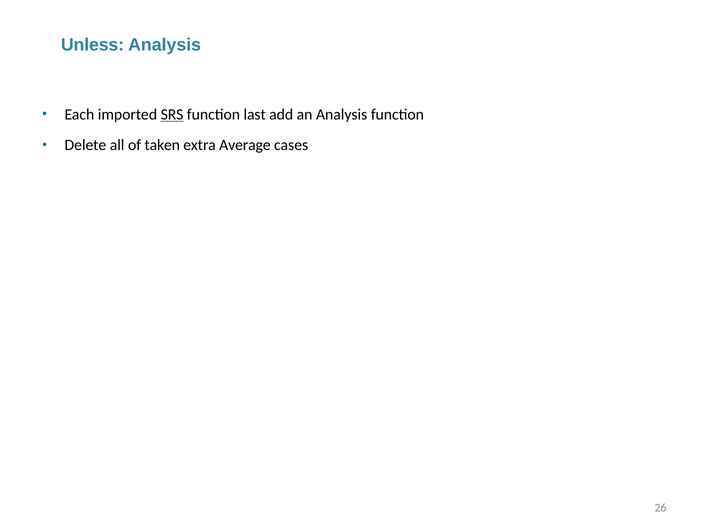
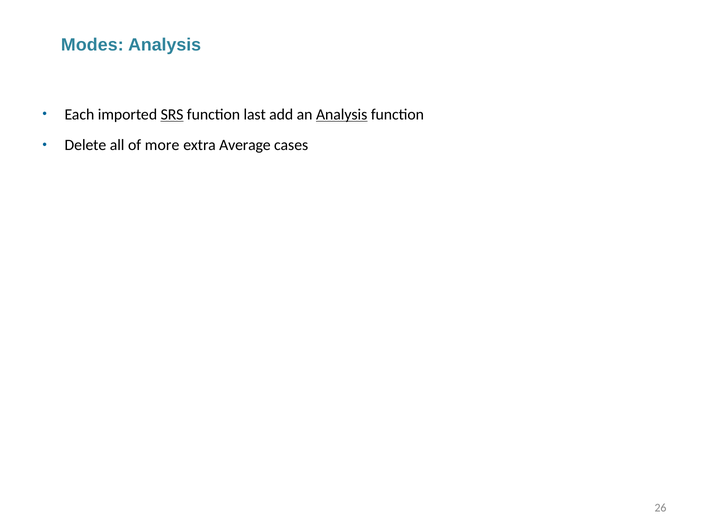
Unless: Unless -> Modes
Analysis at (342, 114) underline: none -> present
taken: taken -> more
